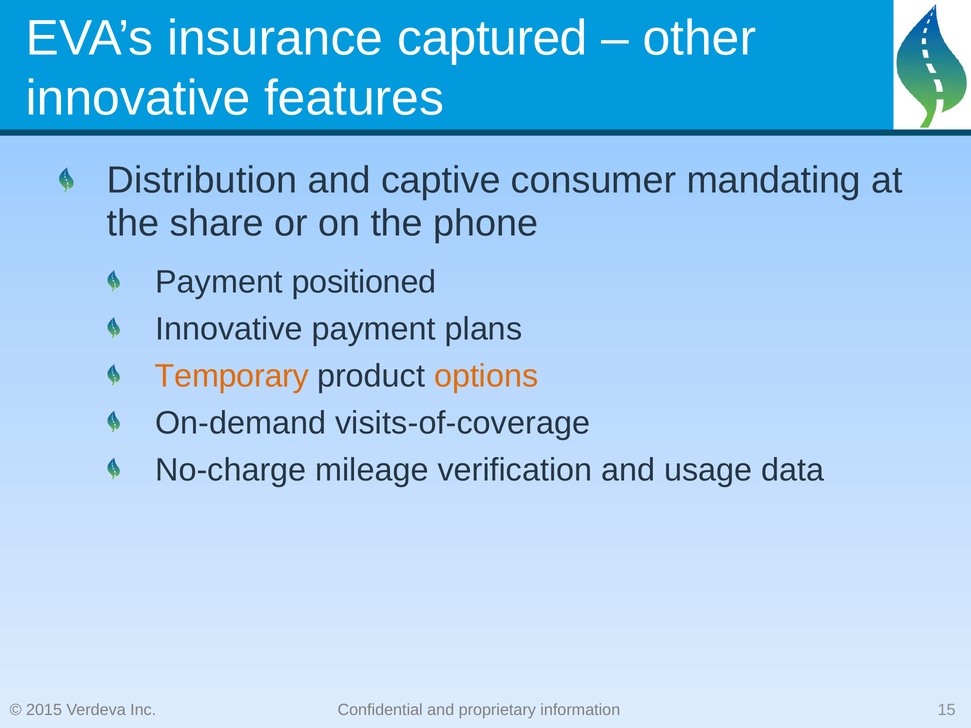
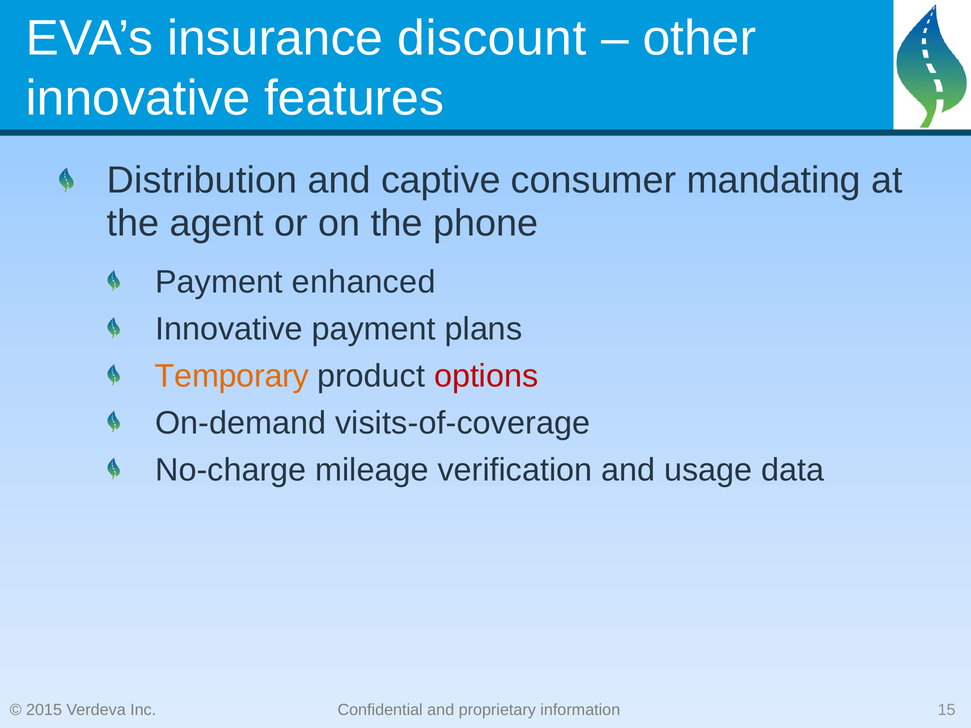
captured: captured -> discount
share: share -> agent
positioned: positioned -> enhanced
options colour: orange -> red
